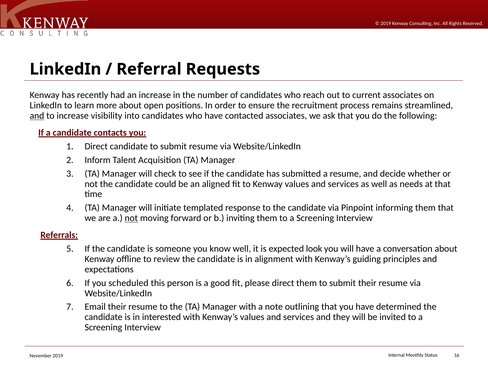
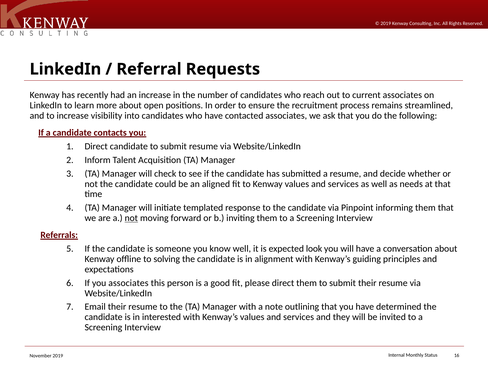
and at (37, 116) underline: present -> none
review: review -> solving
you scheduled: scheduled -> associates
